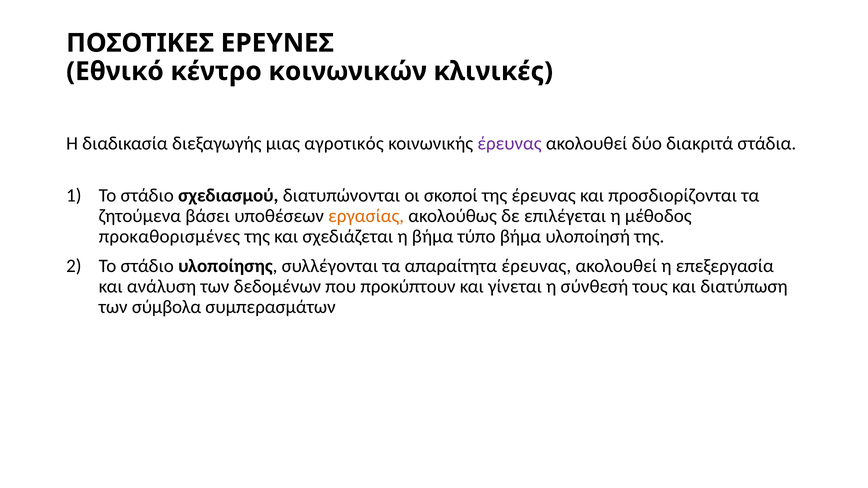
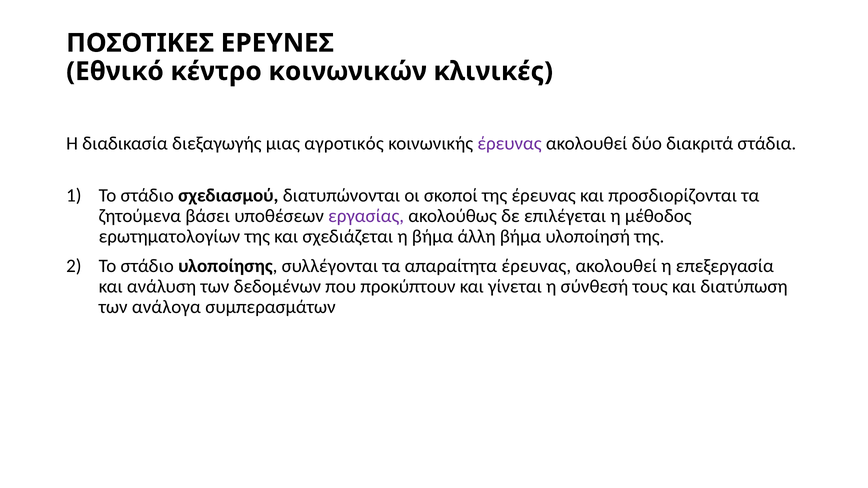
εργασίας colour: orange -> purple
προκαθορισμένες: προκαθορισμένες -> ερωτηματολογίων
τύπο: τύπο -> άλλη
σύμβολα: σύμβολα -> ανάλογα
